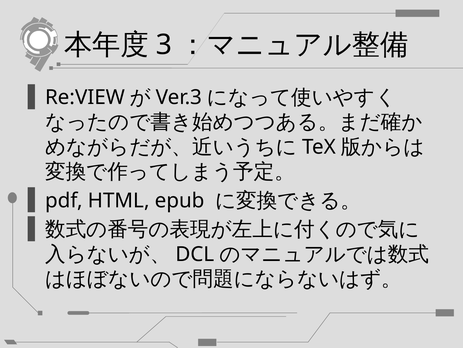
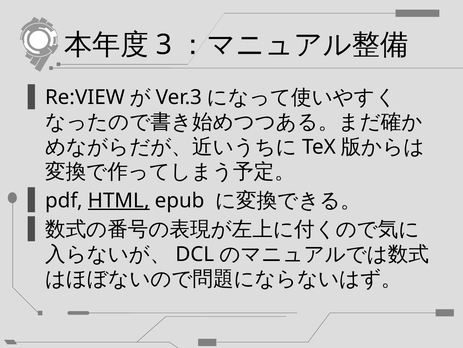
HTML underline: none -> present
